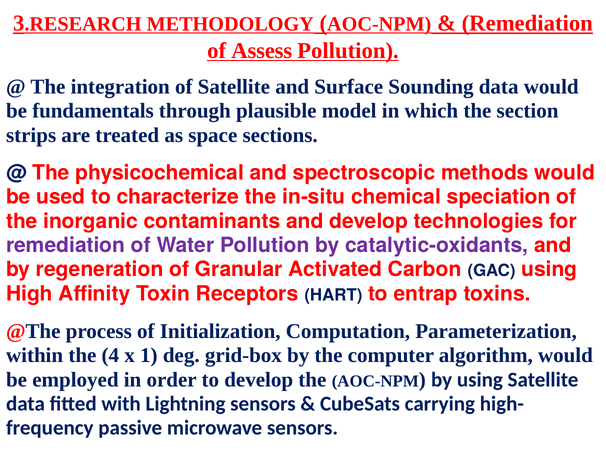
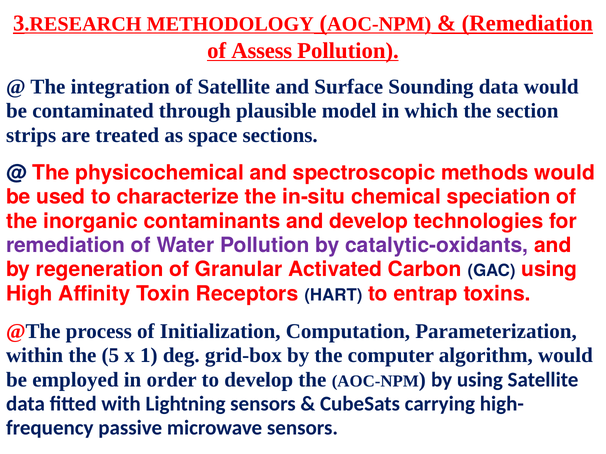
fundamentals: fundamentals -> contaminated
4: 4 -> 5
